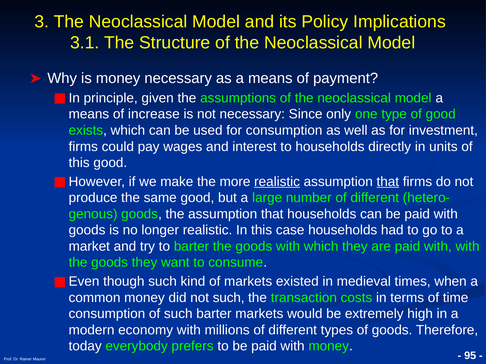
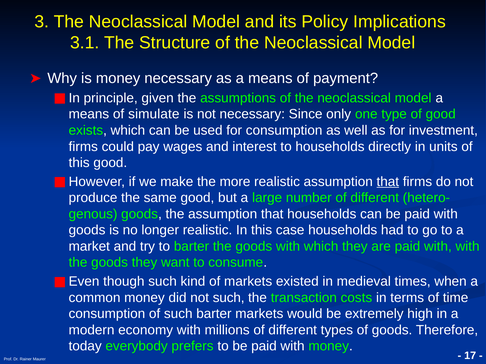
increase: increase -> simulate
realistic at (277, 182) underline: present -> none
95: 95 -> 17
